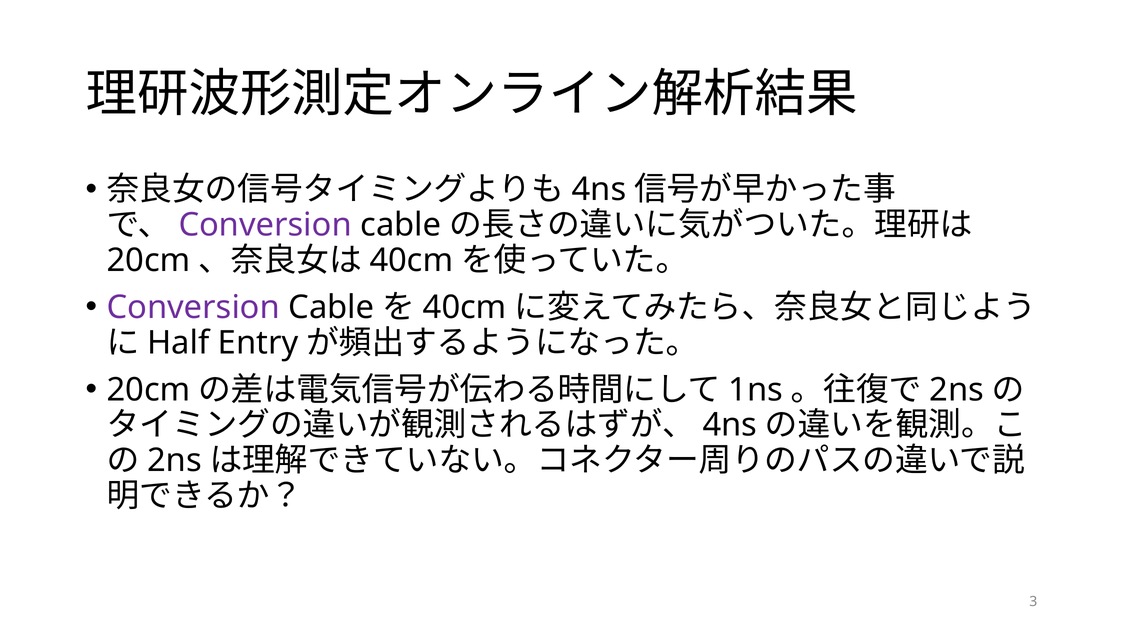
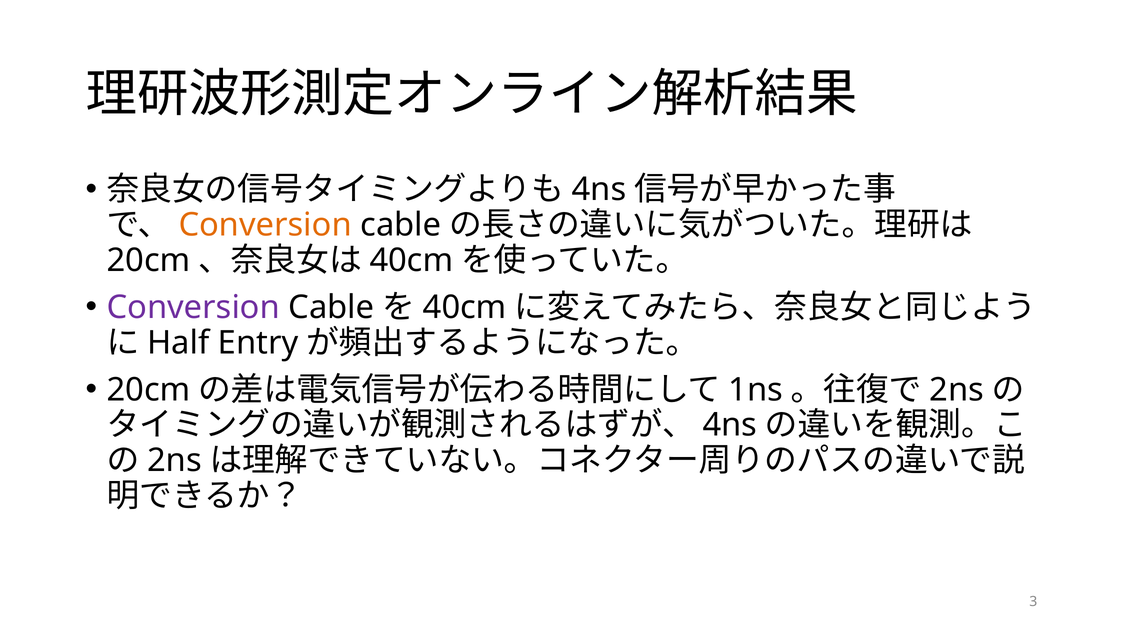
Conversion at (265, 225) colour: purple -> orange
